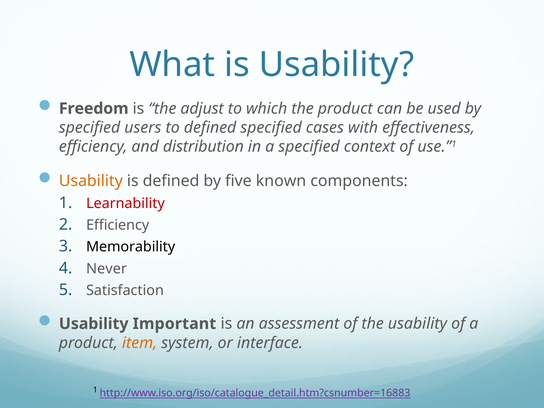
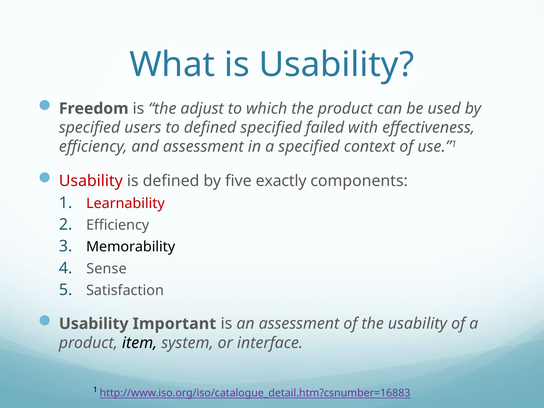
cases: cases -> failed
and distribution: distribution -> assessment
Usability at (91, 181) colour: orange -> red
known: known -> exactly
Never: Never -> Sense
item colour: orange -> black
